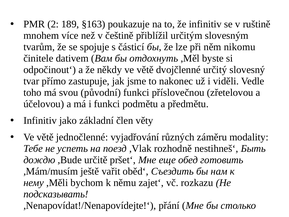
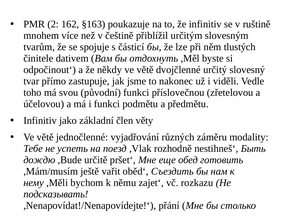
189: 189 -> 162
nikomu: nikomu -> tlustých
